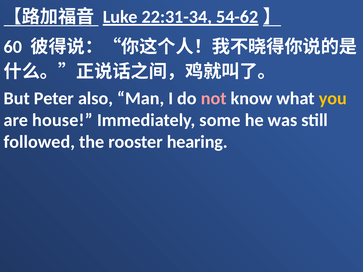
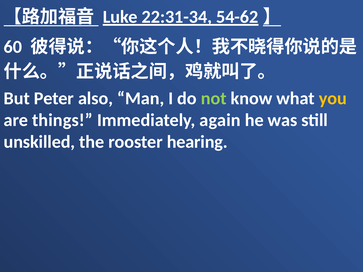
not colour: pink -> light green
house: house -> things
some: some -> again
followed: followed -> unskilled
